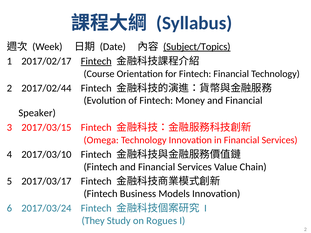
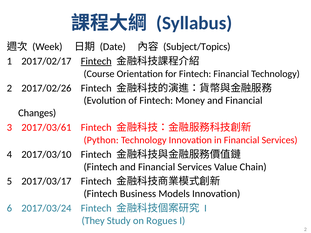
Subject/Topics underline: present -> none
2017/02/44: 2017/02/44 -> 2017/02/26
Speaker: Speaker -> Changes
2017/03/15: 2017/03/15 -> 2017/03/61
Omega: Omega -> Python
